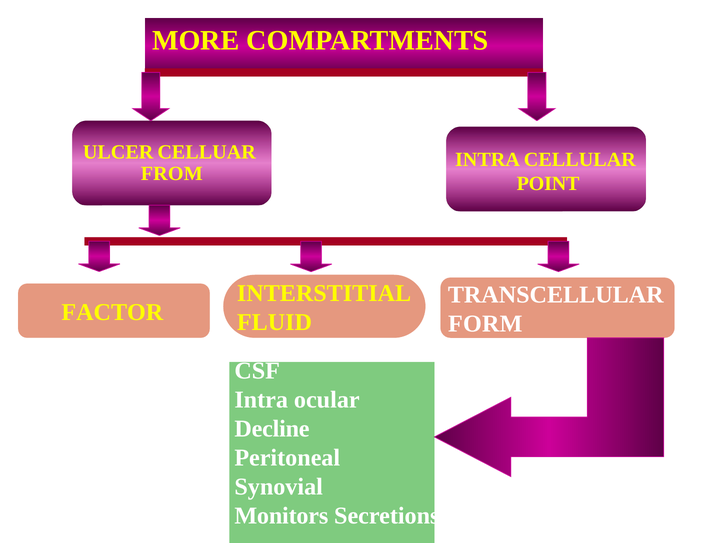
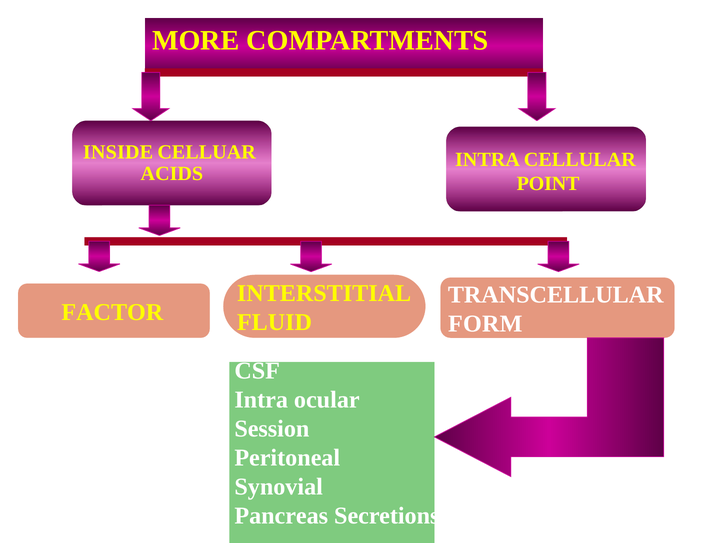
ULCER: ULCER -> INSIDE
FROM: FROM -> ACIDS
Decline: Decline -> Session
Monitors: Monitors -> Pancreas
